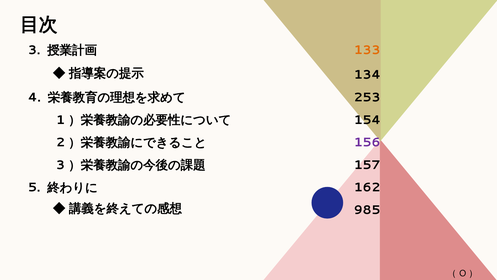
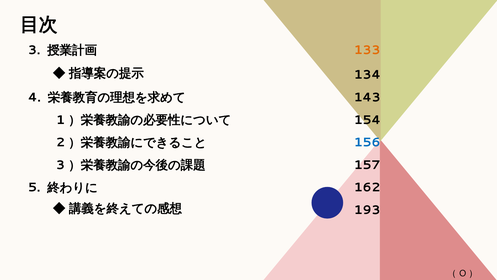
253: 253 -> 143
156 colour: purple -> blue
985: 985 -> 193
